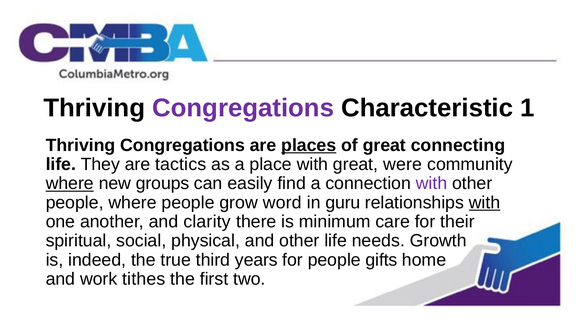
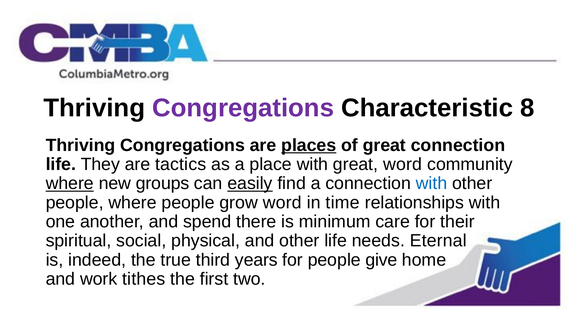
1: 1 -> 8
great connecting: connecting -> connection
great were: were -> word
easily underline: none -> present
with at (432, 184) colour: purple -> blue
guru: guru -> time
with at (485, 203) underline: present -> none
clarity: clarity -> spend
Growth: Growth -> Eternal
gifts: gifts -> give
